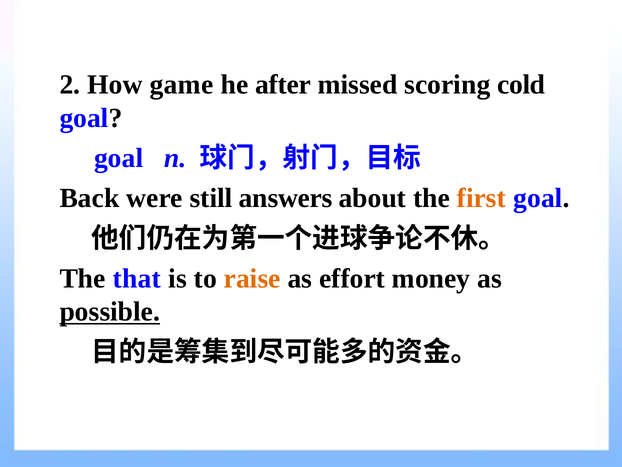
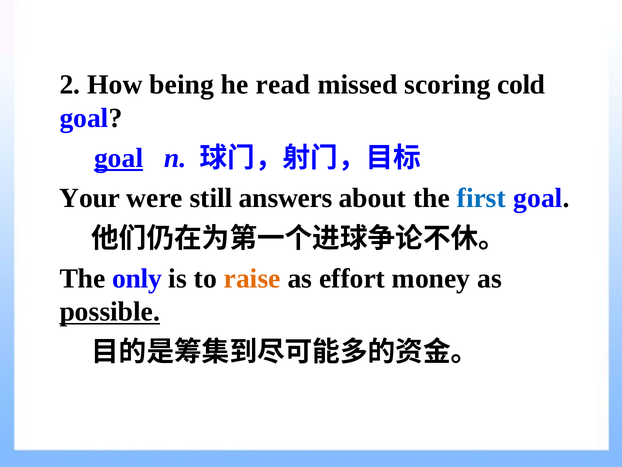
game: game -> being
after: after -> read
goal at (119, 158) underline: none -> present
Back: Back -> Your
first colour: orange -> blue
that: that -> only
